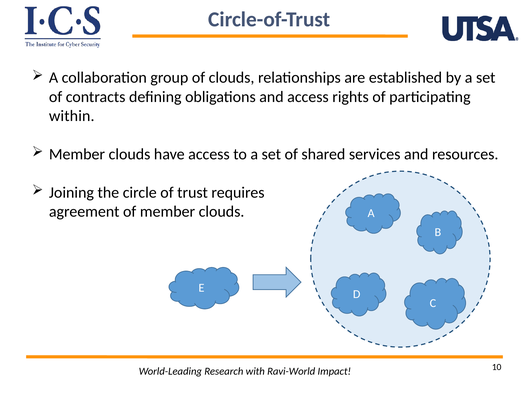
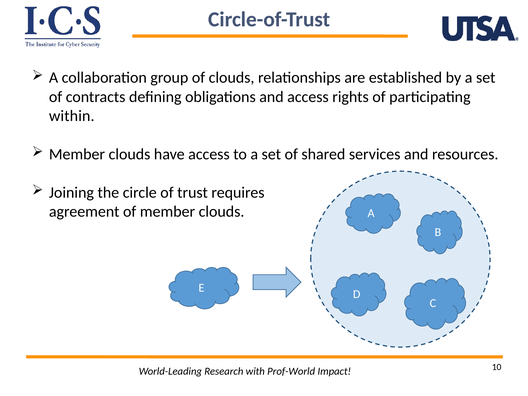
Ravi-World: Ravi-World -> Prof-World
